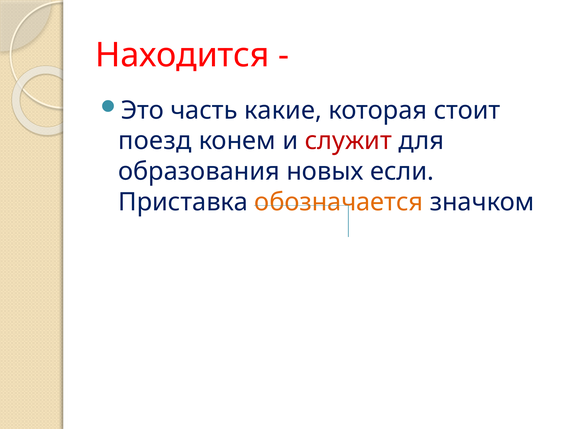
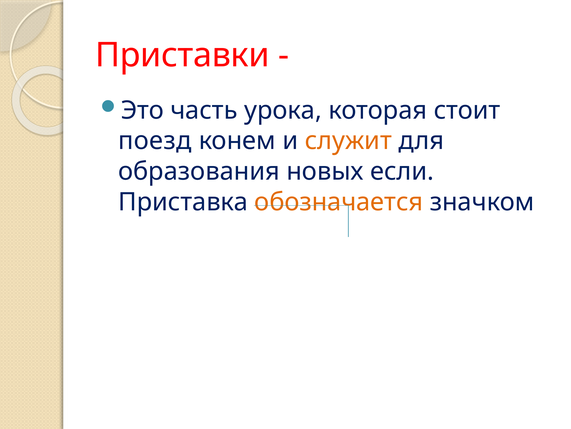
Находится: Находится -> Приставки
какие: какие -> урока
служит colour: red -> orange
